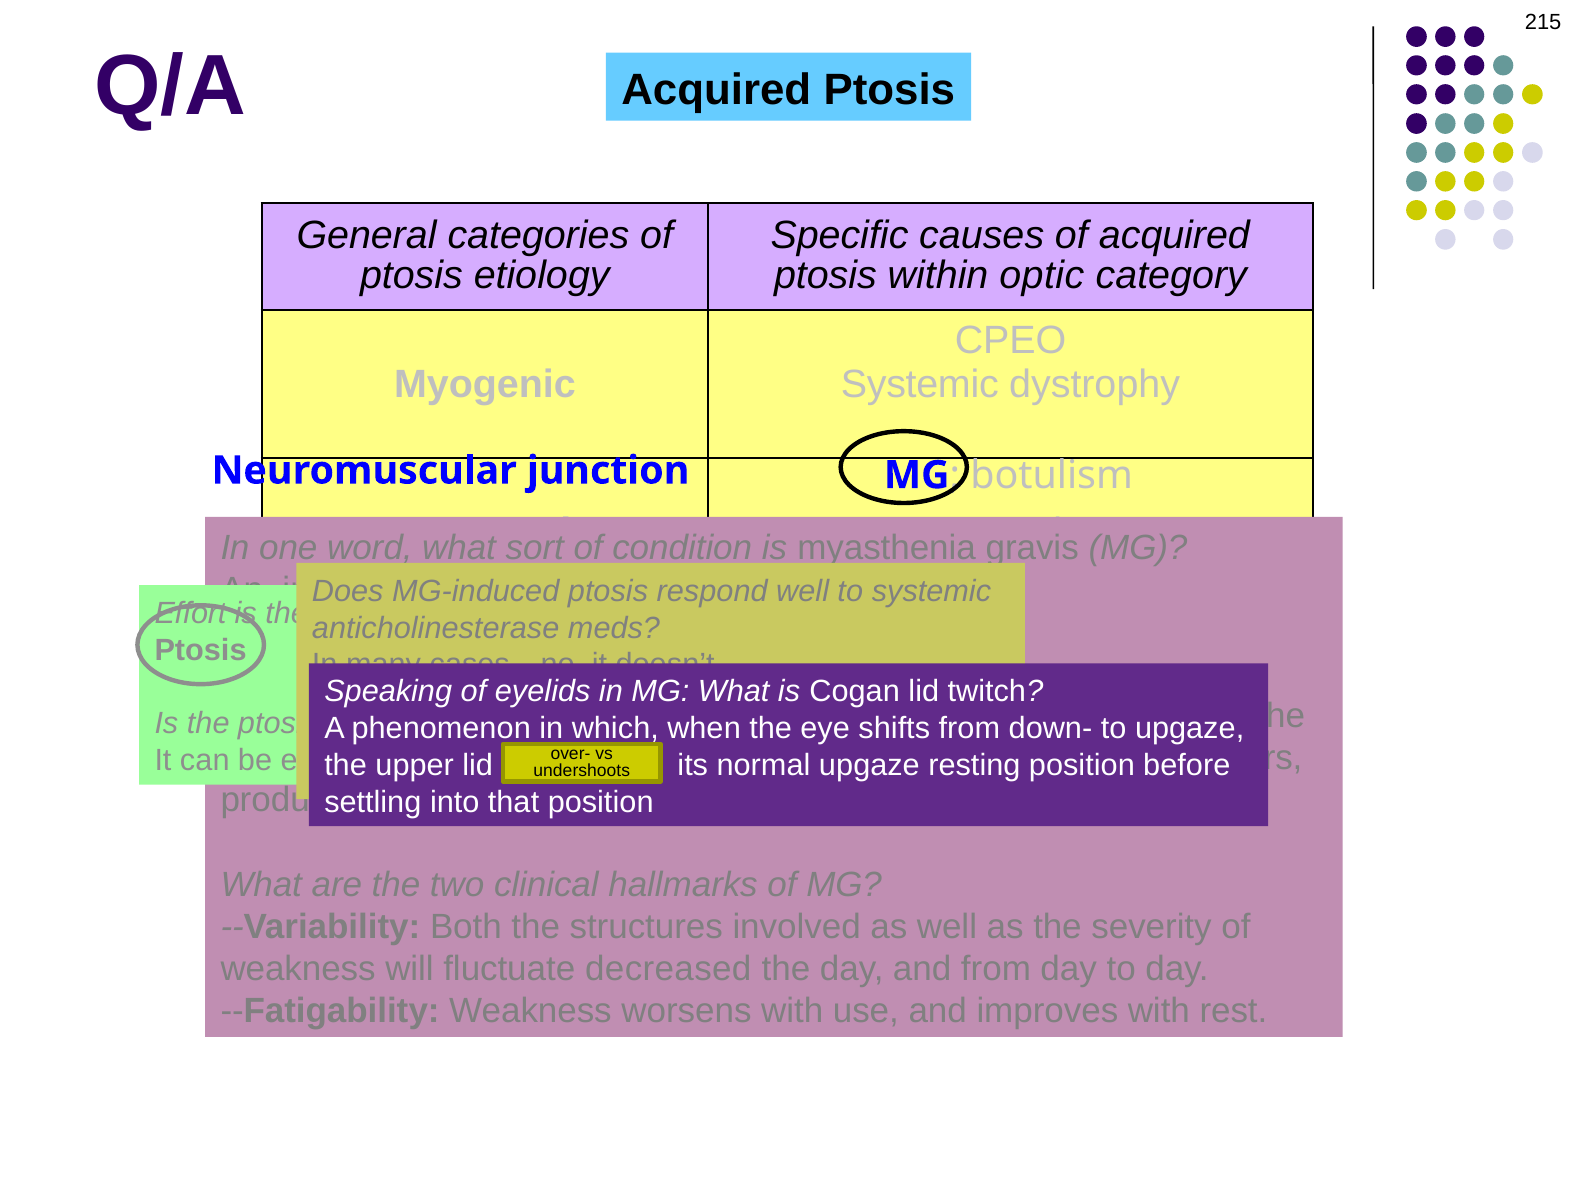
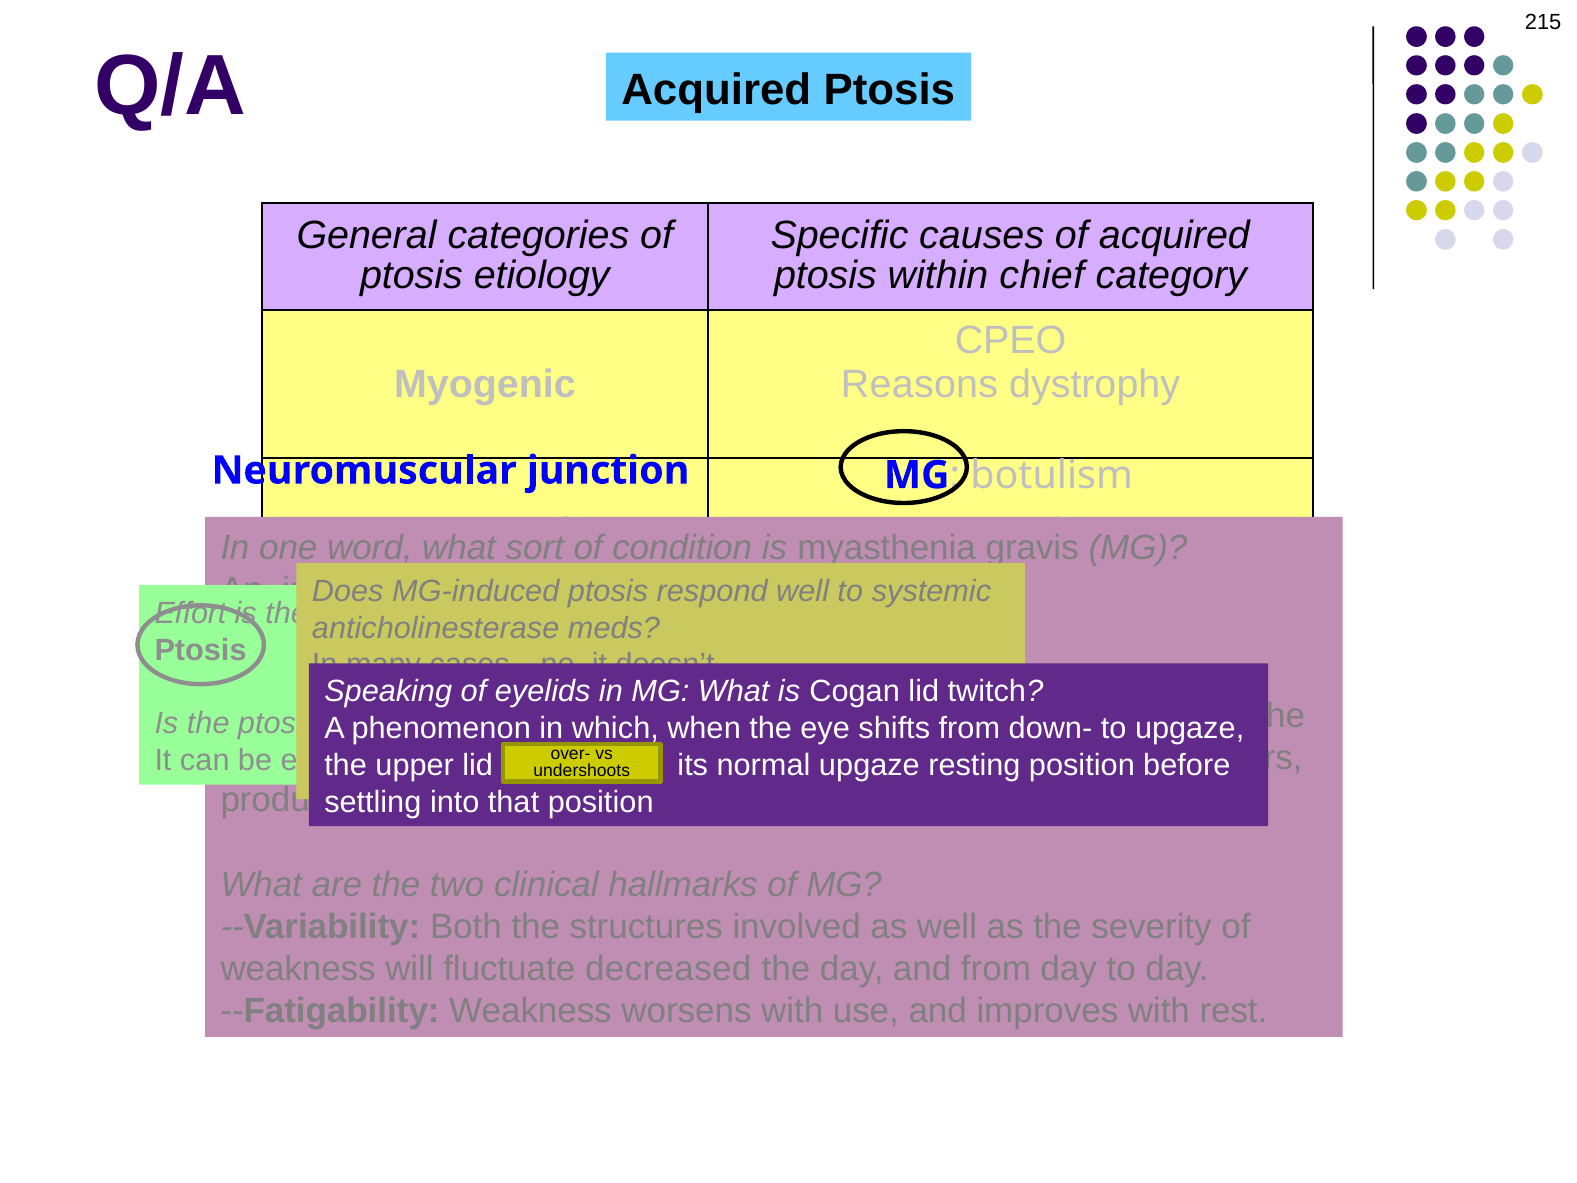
optic: optic -> chief
Systemic at (920, 384): Systemic -> Reasons
